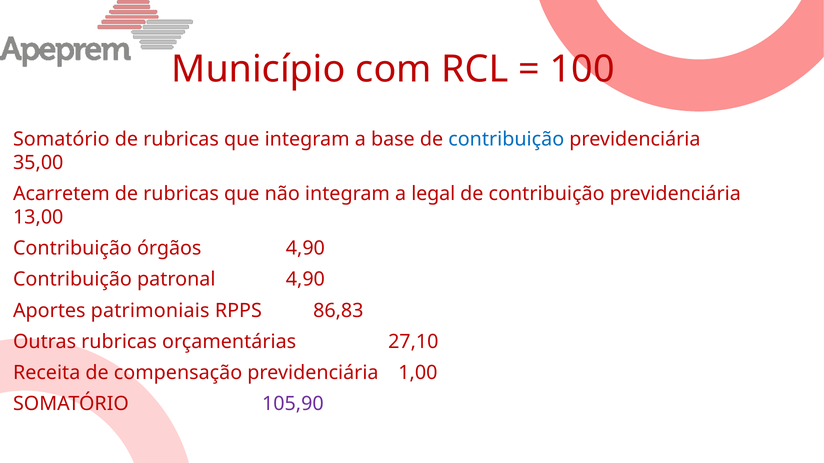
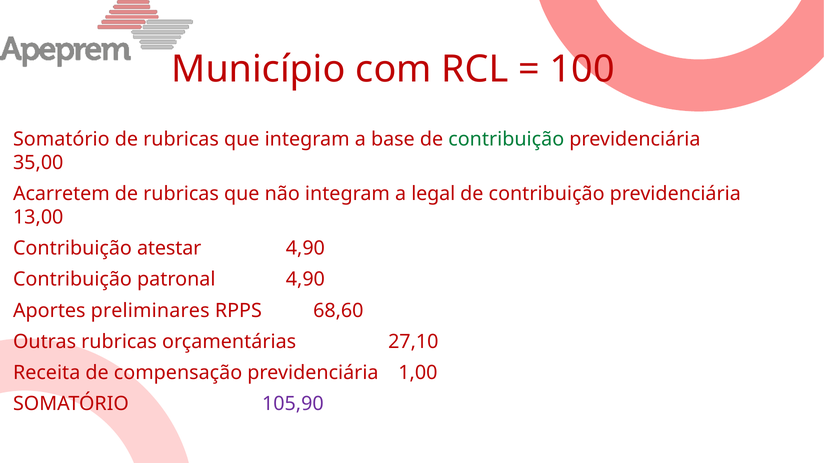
contribuição at (506, 139) colour: blue -> green
órgãos: órgãos -> atestar
patrimoniais: patrimoniais -> preliminares
86,83: 86,83 -> 68,60
